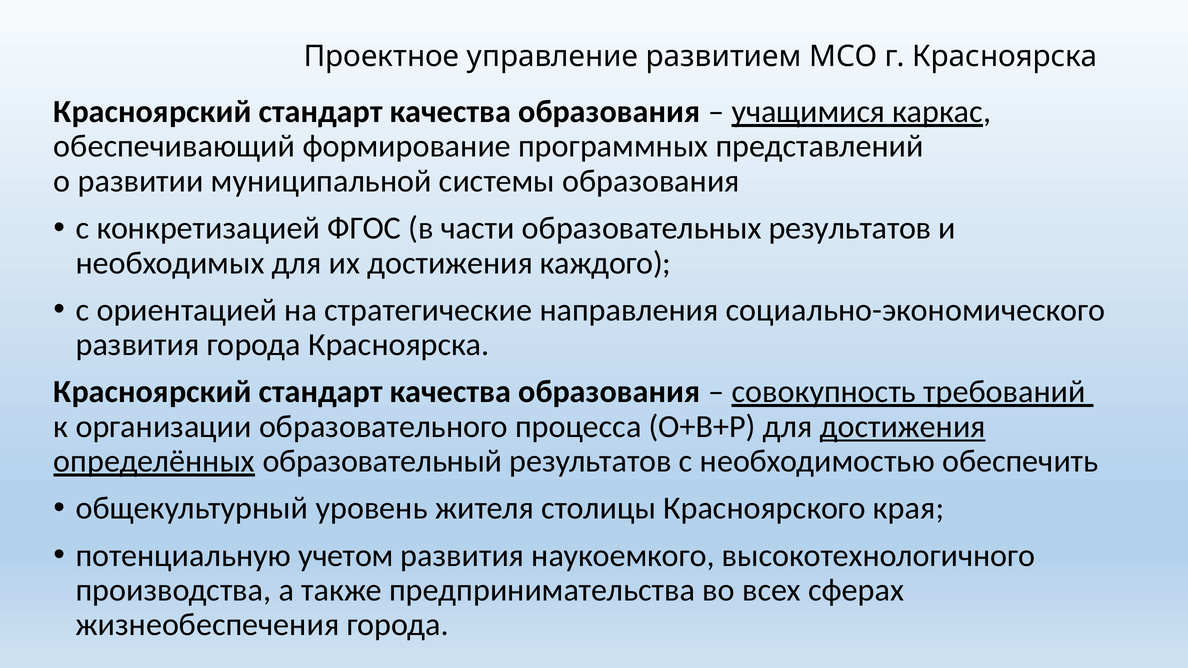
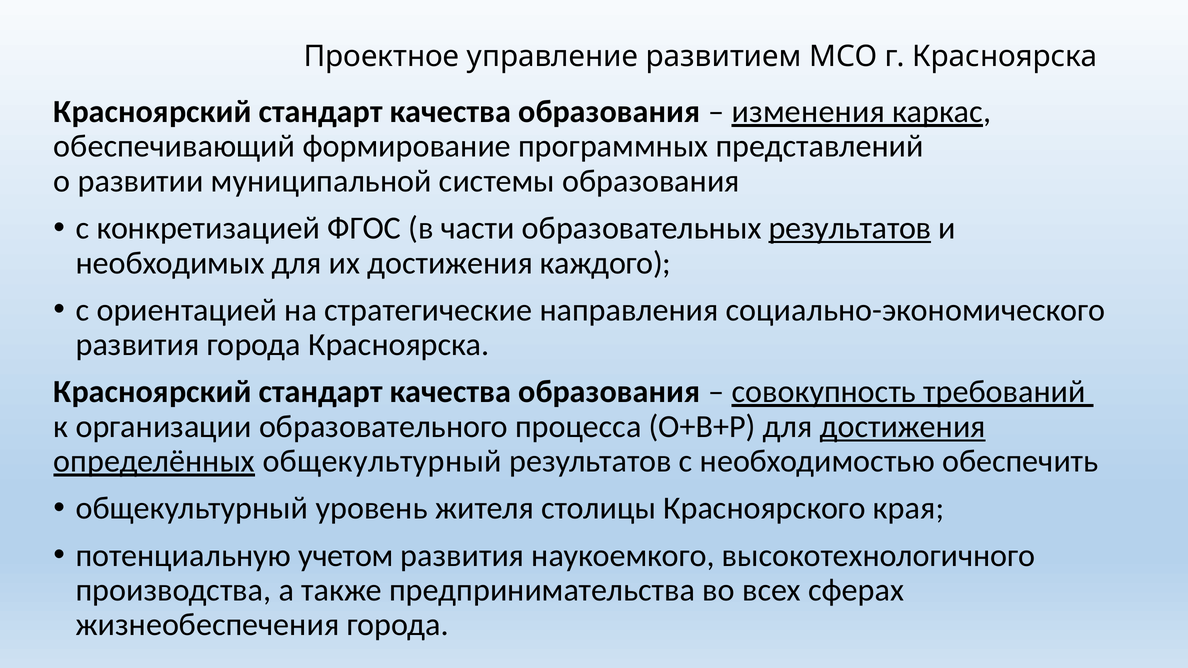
учащимися: учащимися -> изменения
результатов at (850, 228) underline: none -> present
определённых образовательный: образовательный -> общекультурный
